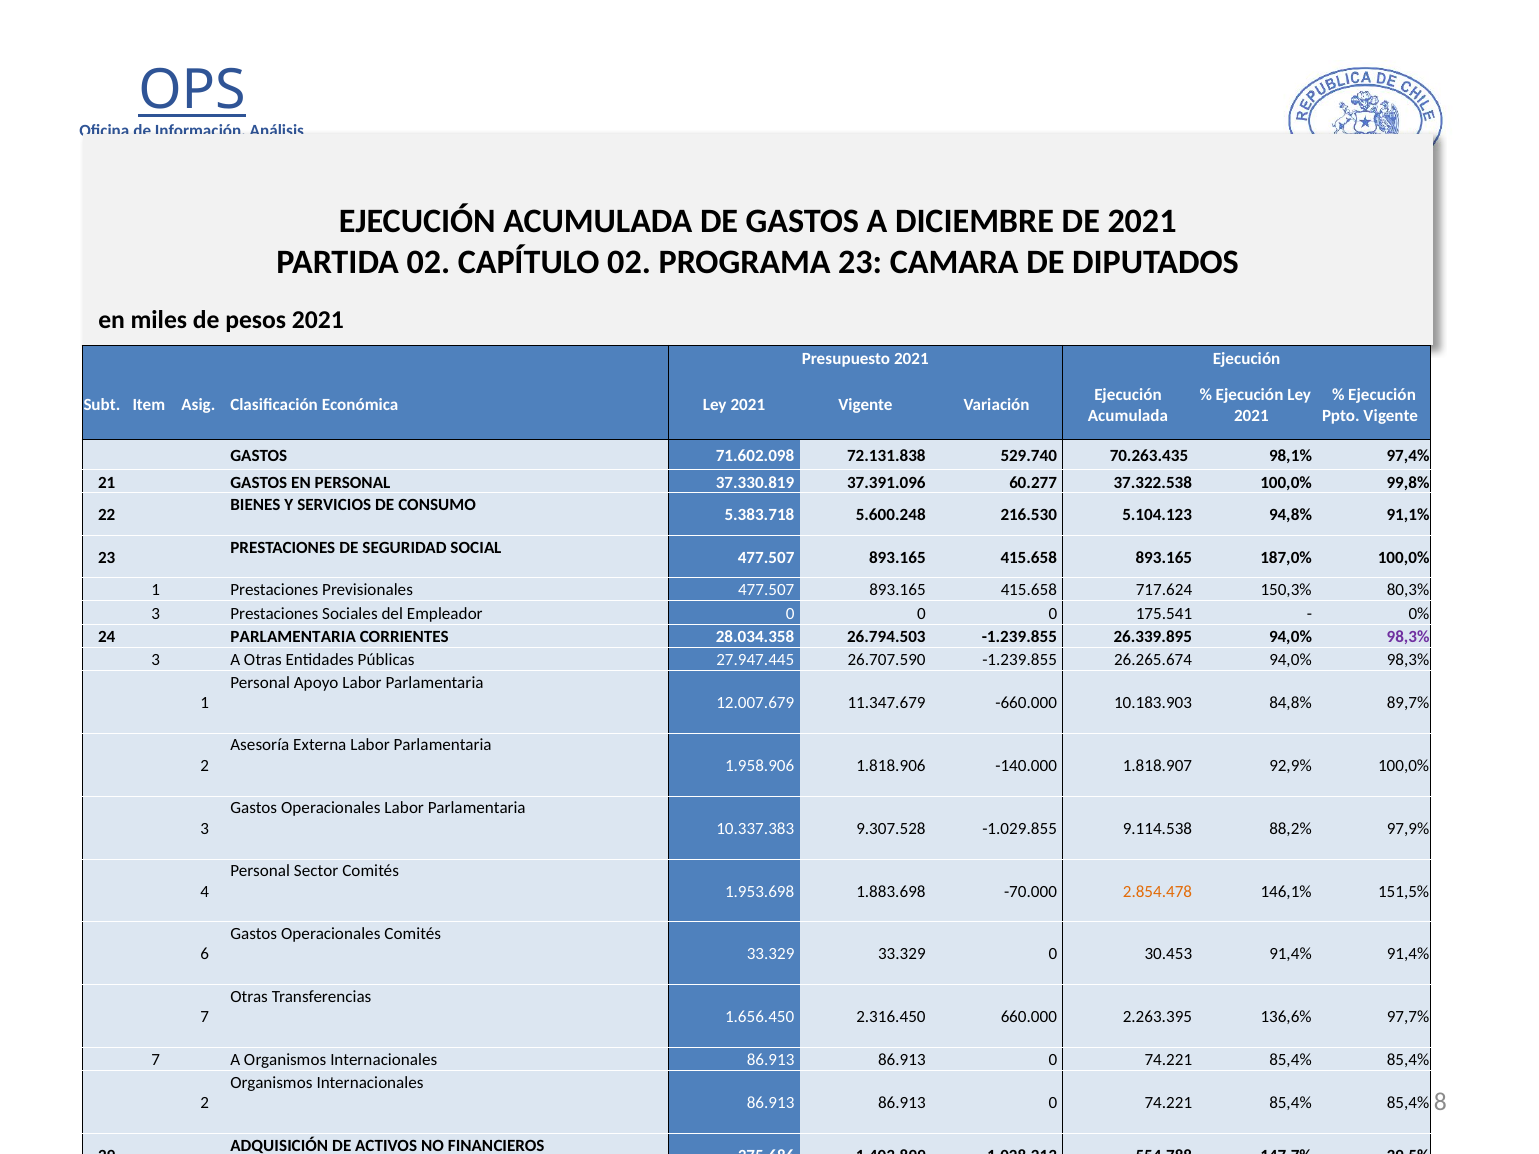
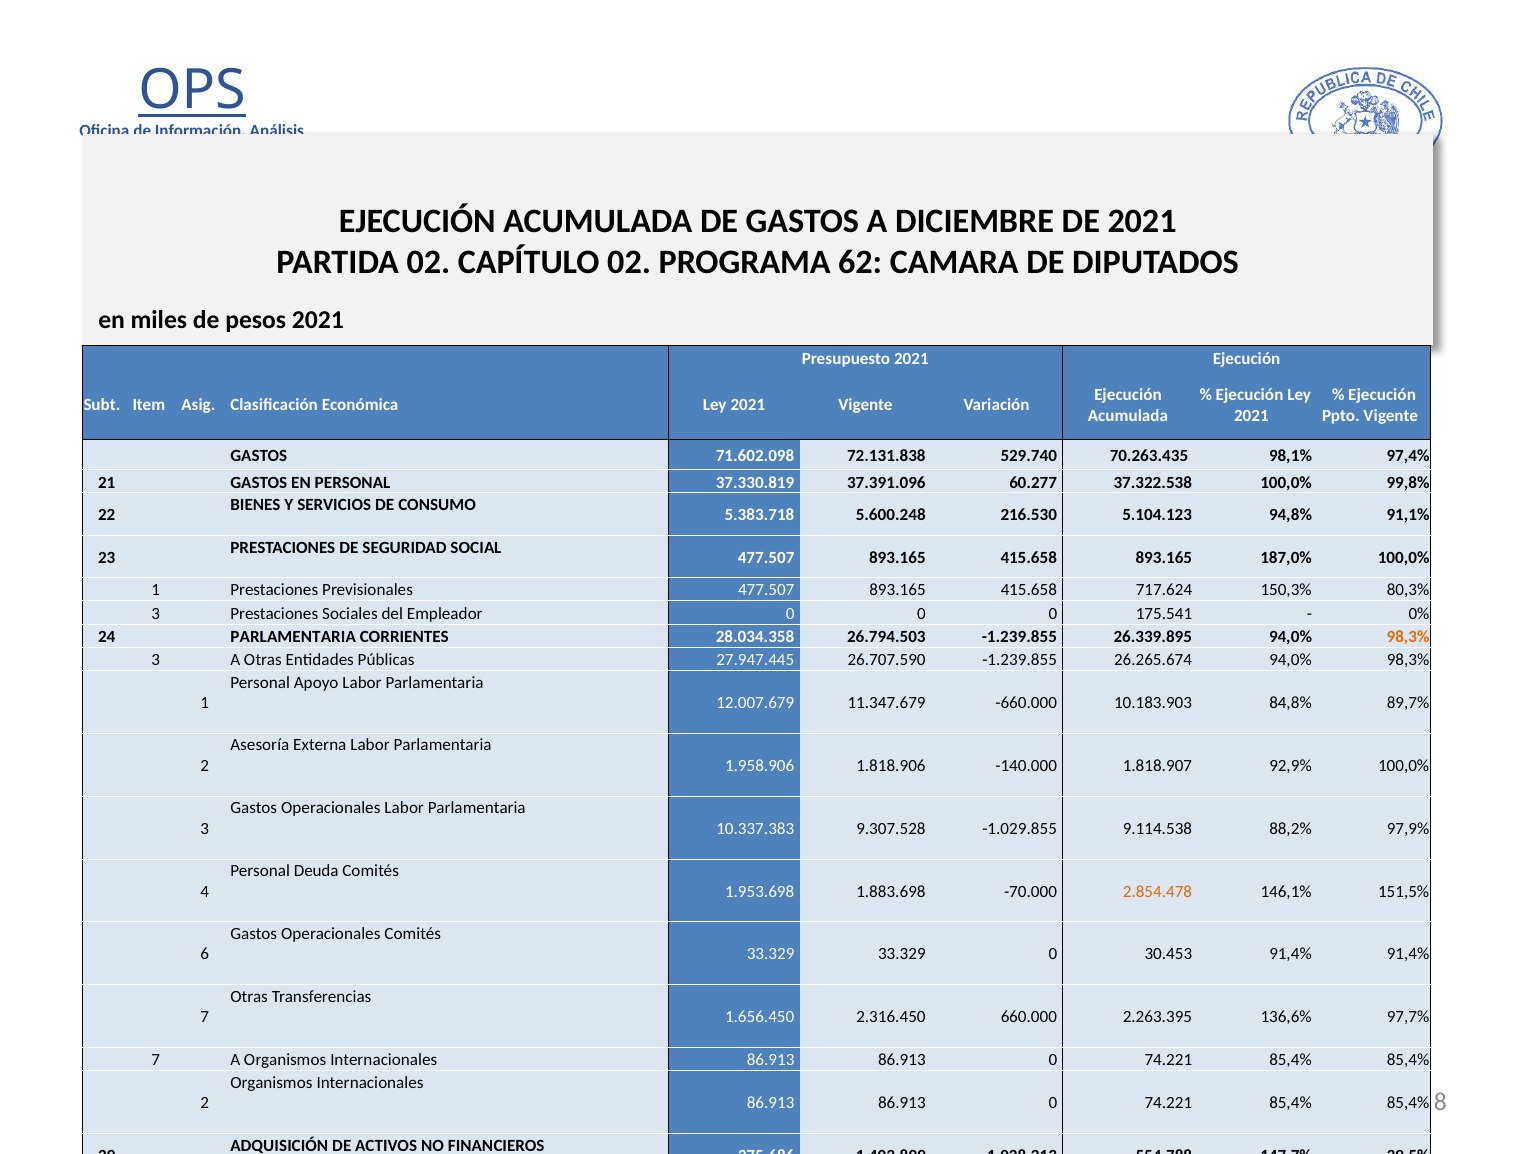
PROGRAMA 23: 23 -> 62
98,3% at (1408, 637) colour: purple -> orange
Personal Sector: Sector -> Deuda
